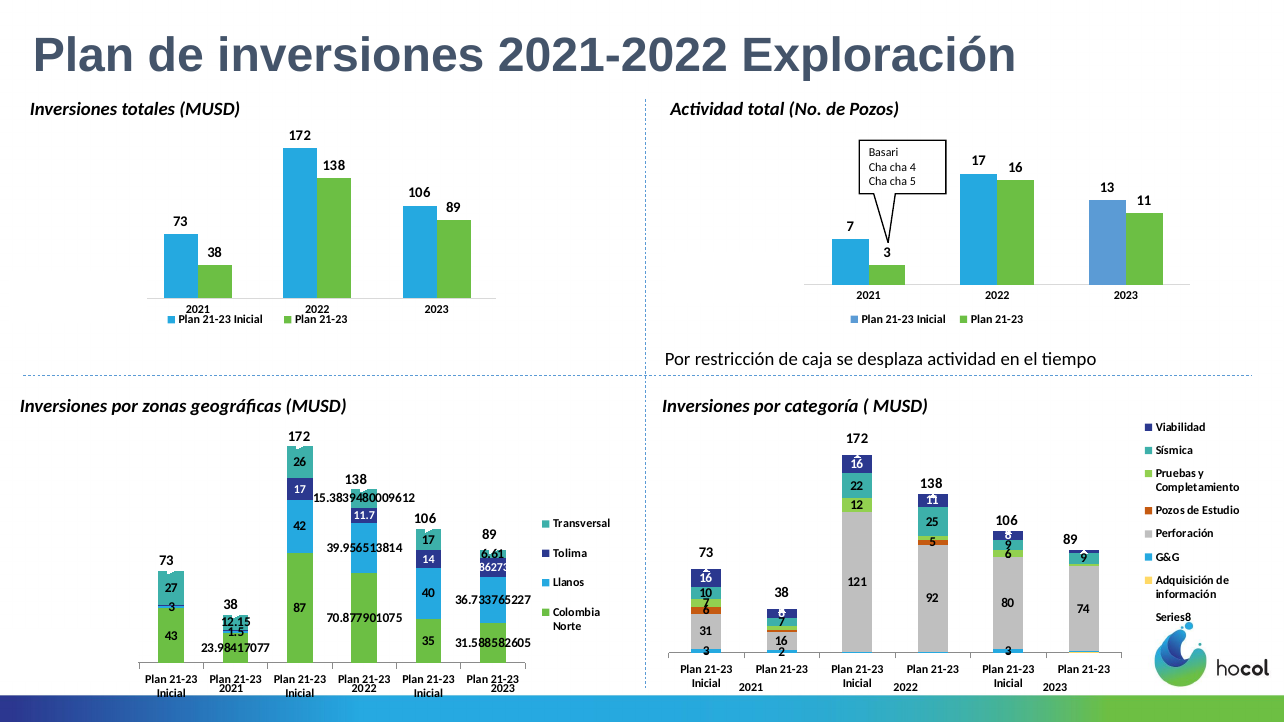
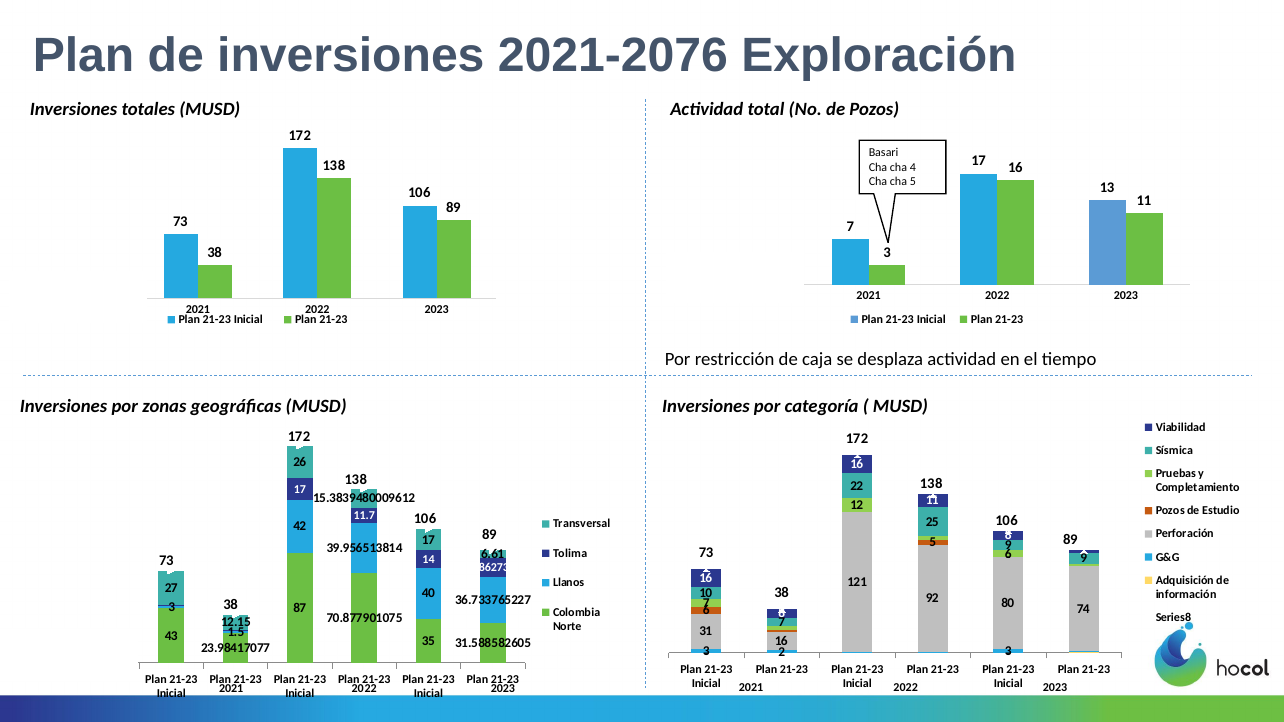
2021-2022: 2021-2022 -> 2021-2076
